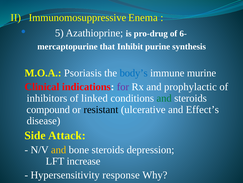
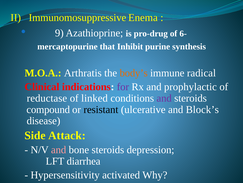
5: 5 -> 9
Psoriasis: Psoriasis -> Arthratis
body’s colour: blue -> orange
murine: murine -> radical
inhibitors: inhibitors -> reductase
and at (164, 98) colour: green -> purple
Effect’s: Effect’s -> Block’s
and at (59, 149) colour: yellow -> pink
increase: increase -> diarrhea
response: response -> activated
